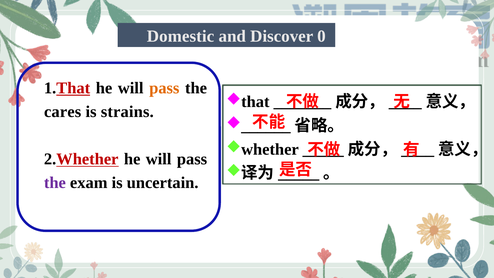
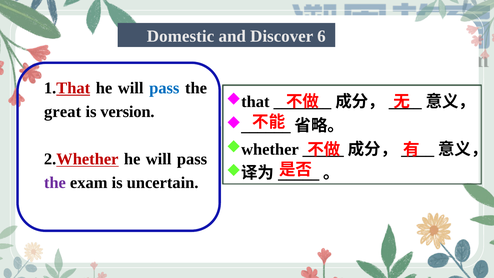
0: 0 -> 6
pass at (164, 88) colour: orange -> blue
cares: cares -> great
strains: strains -> version
